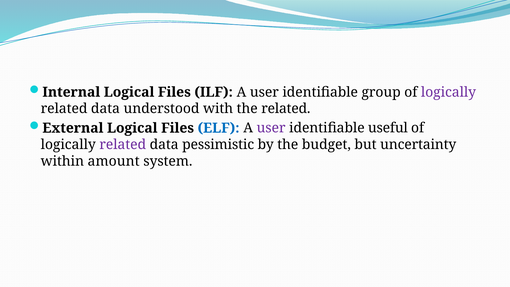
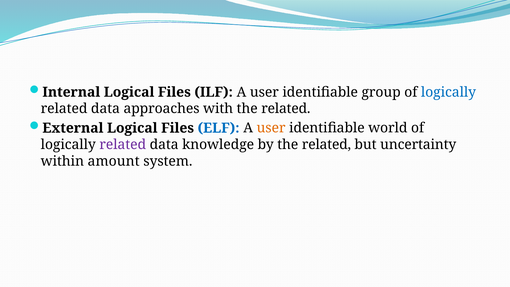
logically at (449, 92) colour: purple -> blue
understood: understood -> approaches
user at (271, 128) colour: purple -> orange
useful: useful -> world
pessimistic: pessimistic -> knowledge
by the budget: budget -> related
